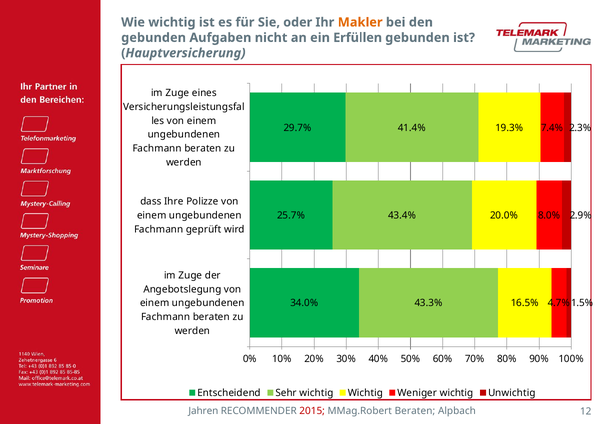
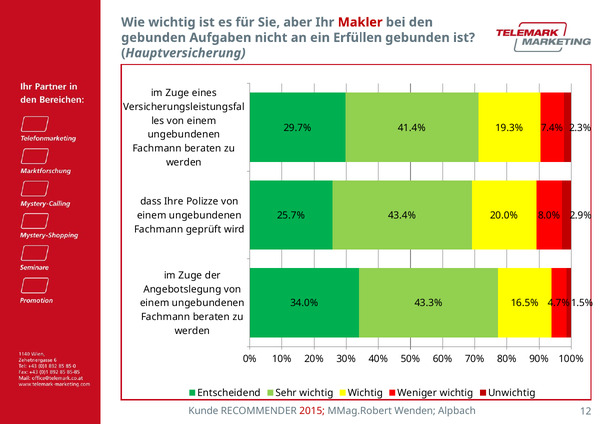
oder: oder -> aber
Makler colour: orange -> red
Jahren: Jahren -> Kunde
MMag.Robert Beraten: Beraten -> Wenden
